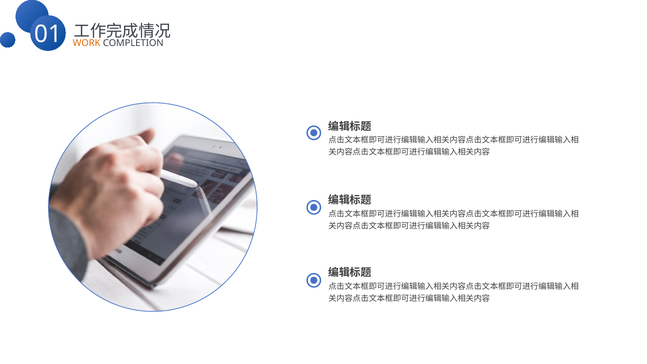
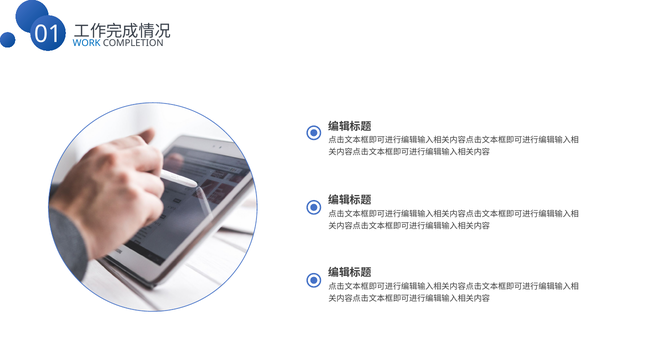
WORK colour: orange -> blue
